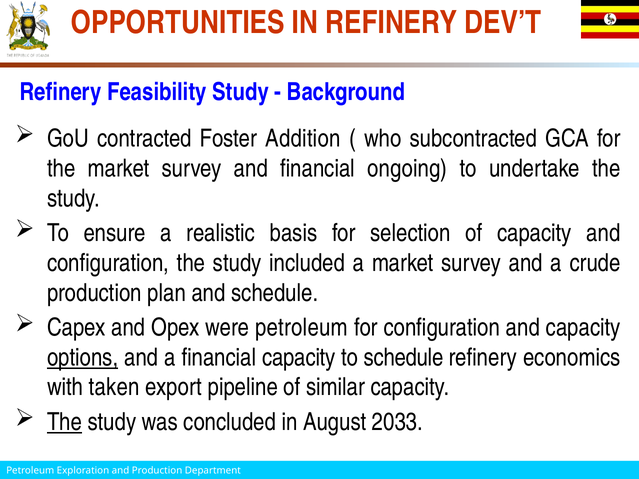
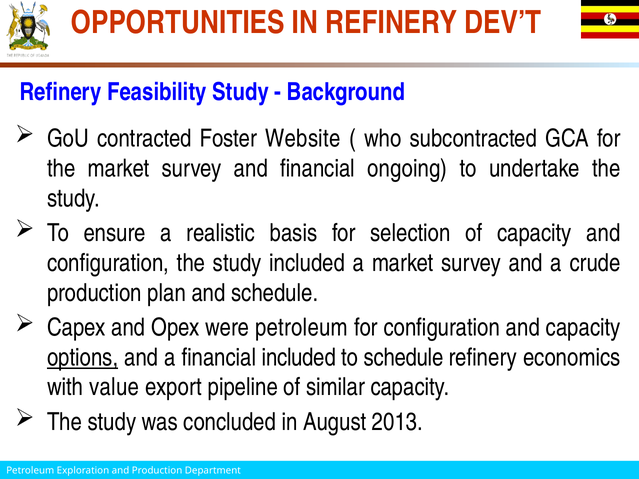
Addition: Addition -> Website
financial capacity: capacity -> included
taken: taken -> value
The at (65, 422) underline: present -> none
2033: 2033 -> 2013
